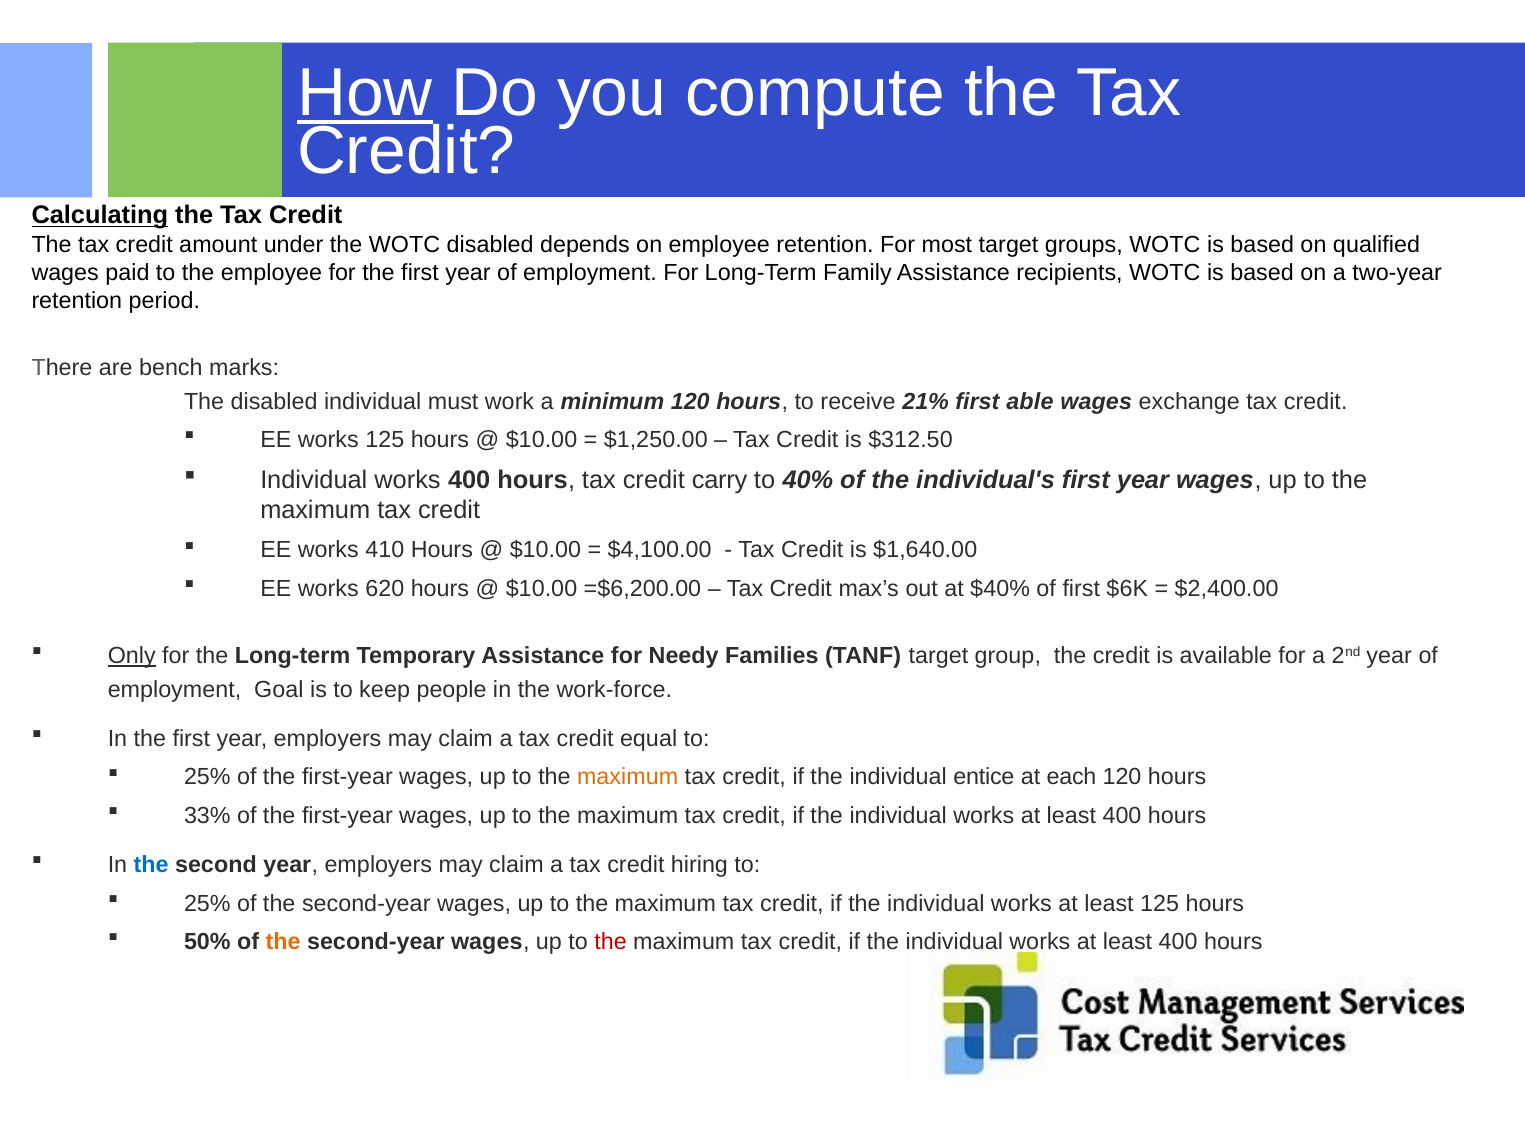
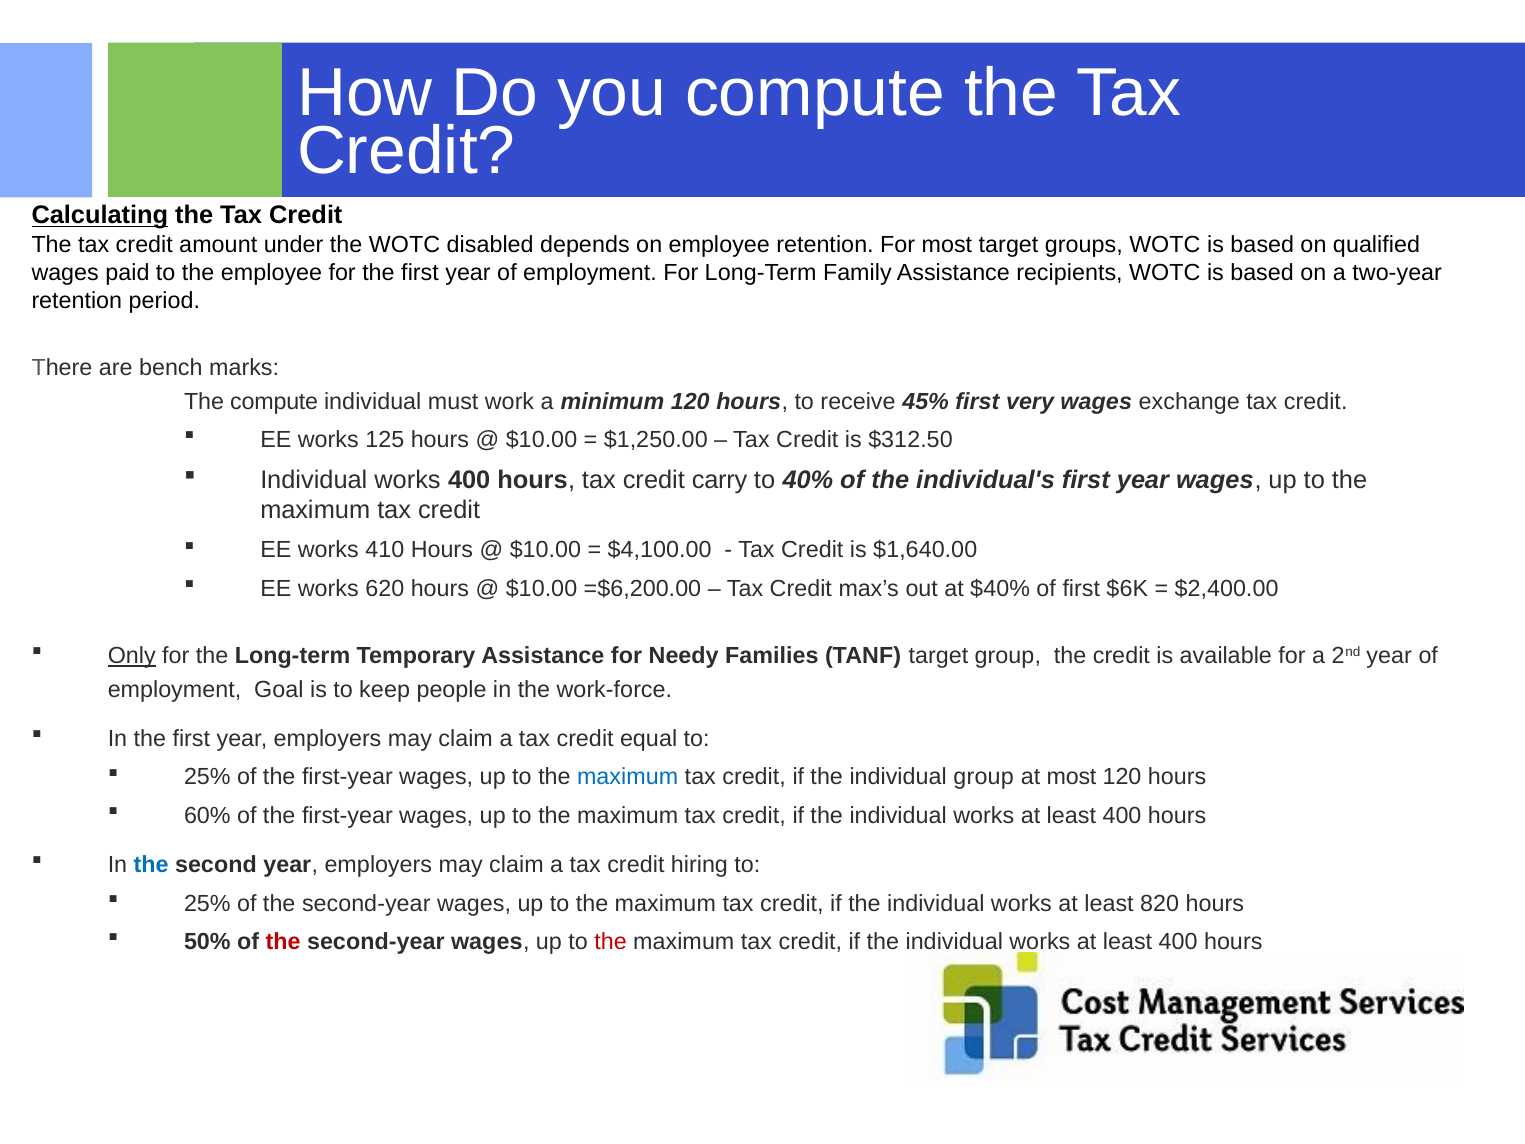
How underline: present -> none
The disabled: disabled -> compute
21%: 21% -> 45%
able: able -> very
maximum at (628, 777) colour: orange -> blue
individual entice: entice -> group
at each: each -> most
33%: 33% -> 60%
least 125: 125 -> 820
the at (283, 942) colour: orange -> red
